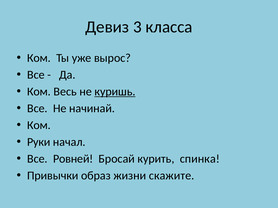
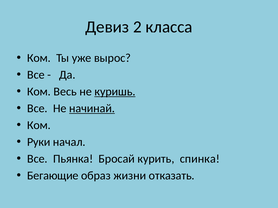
3: 3 -> 2
начинай underline: none -> present
Ровней: Ровней -> Пьянка
Привычки: Привычки -> Бегающие
скажите: скажите -> отказать
